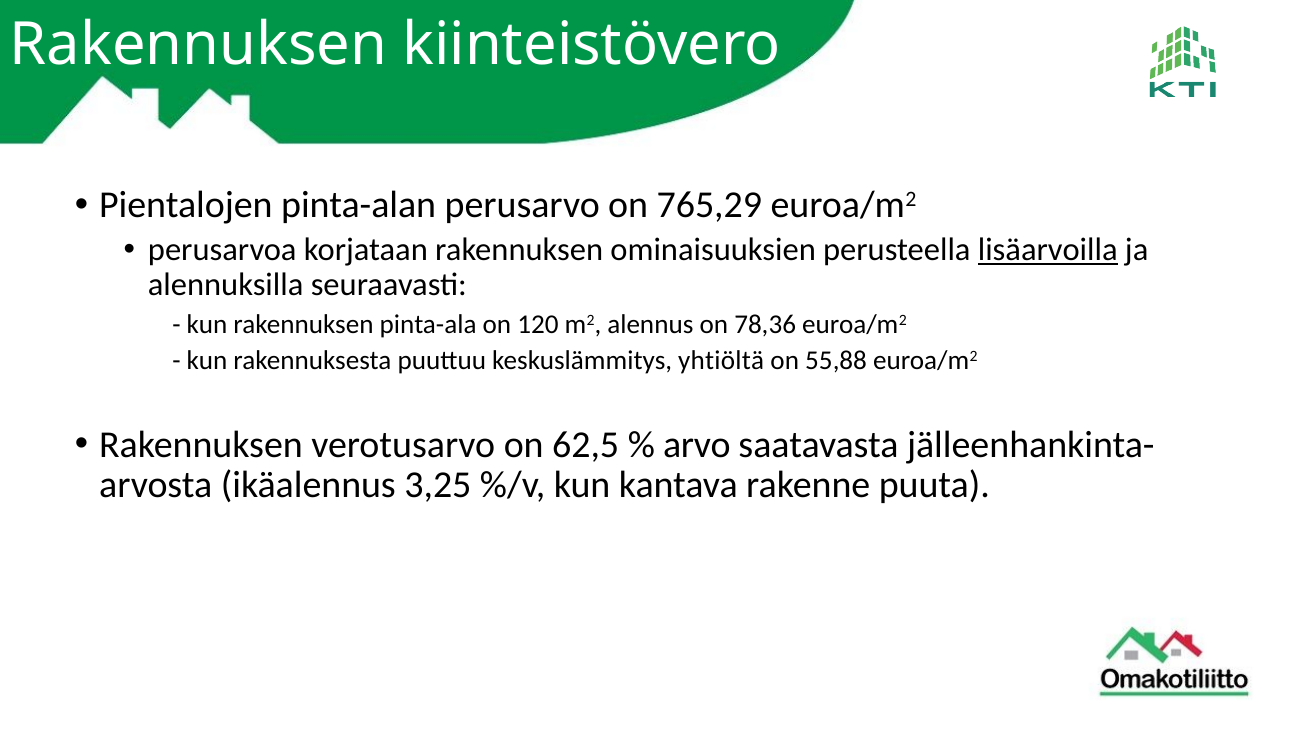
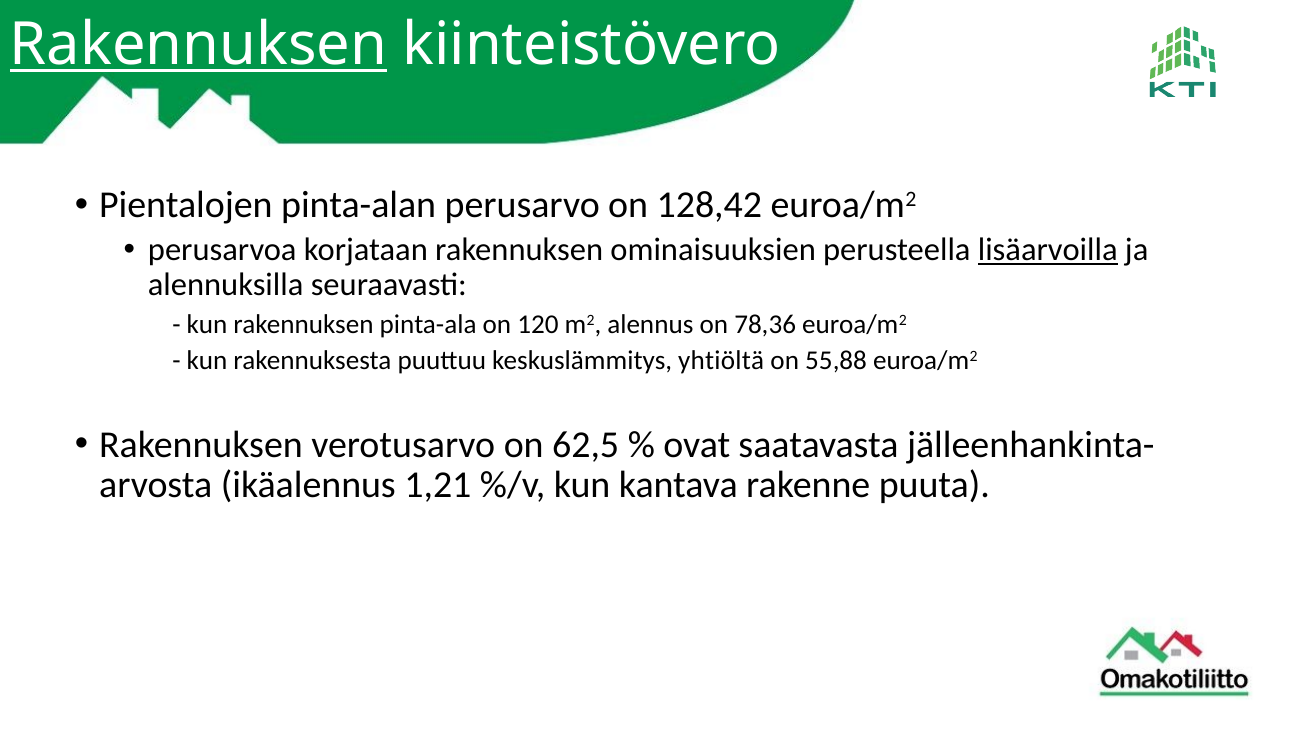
Rakennuksen at (198, 45) underline: none -> present
765,29: 765,29 -> 128,42
arvo: arvo -> ovat
3,25: 3,25 -> 1,21
